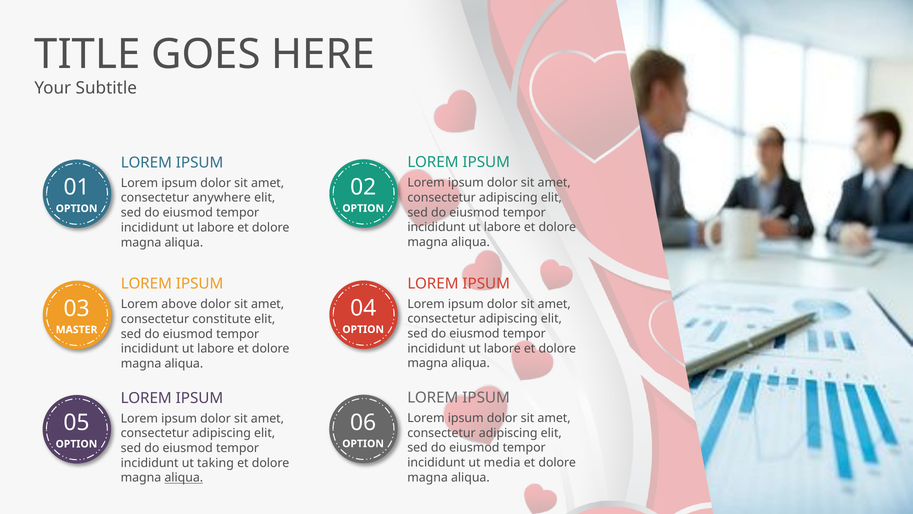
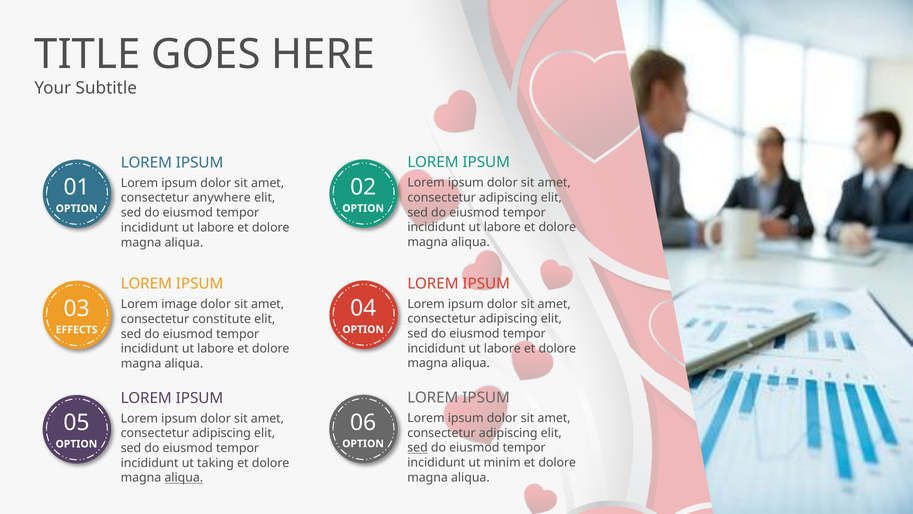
above: above -> image
MASTER: MASTER -> EFFECTS
sed at (418, 448) underline: none -> present
media: media -> minim
